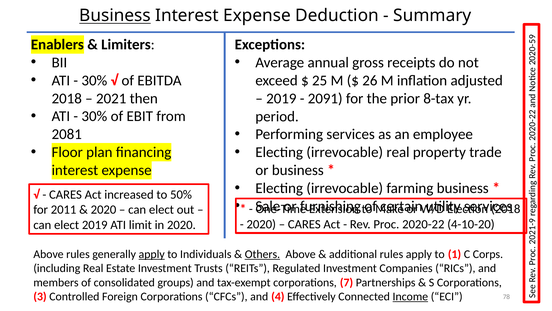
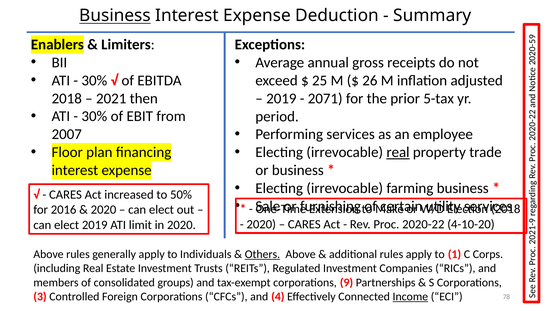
2091: 2091 -> 2071
8-tax: 8-tax -> 5-tax
2081: 2081 -> 2007
real at (398, 152) underline: none -> present
2011: 2011 -> 2016
apply at (152, 254) underline: present -> none
corporations 7: 7 -> 9
